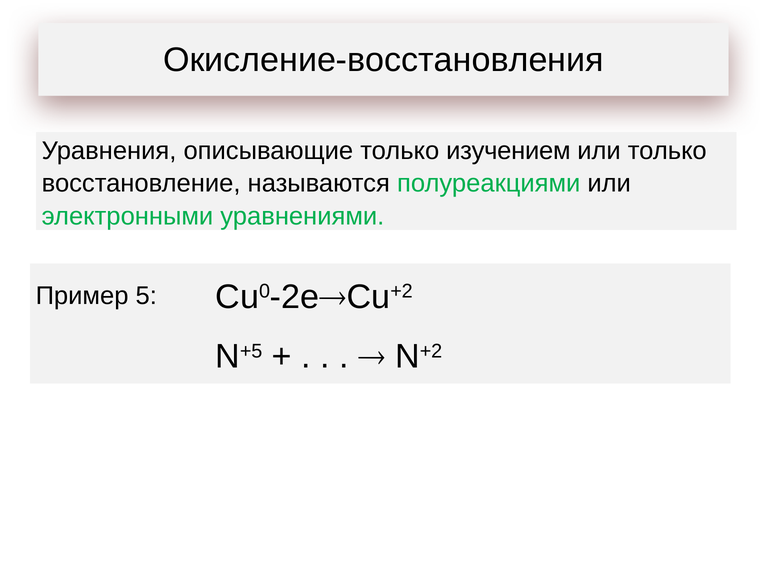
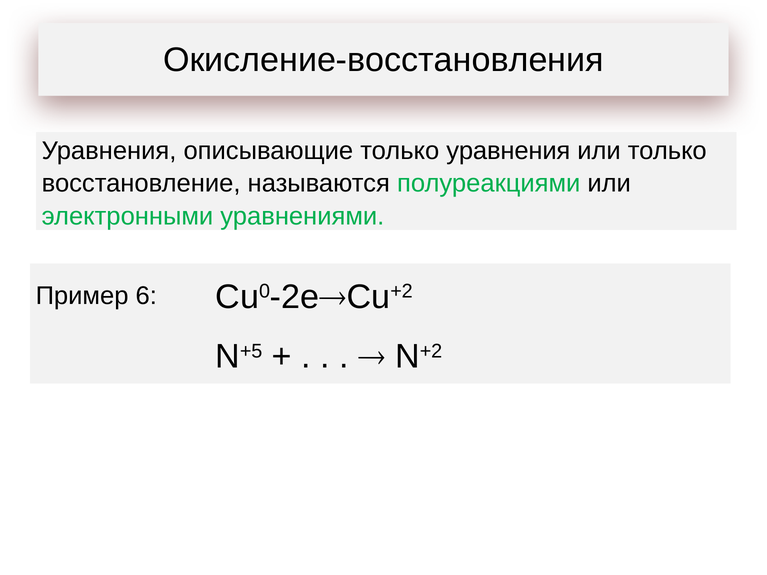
только изучением: изучением -> уравнения
5: 5 -> 6
